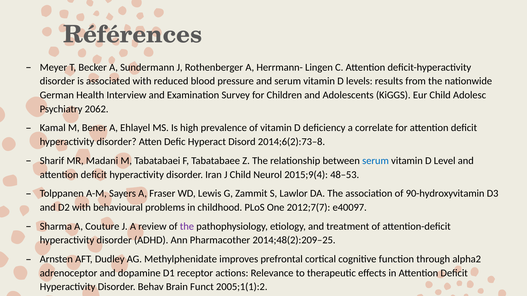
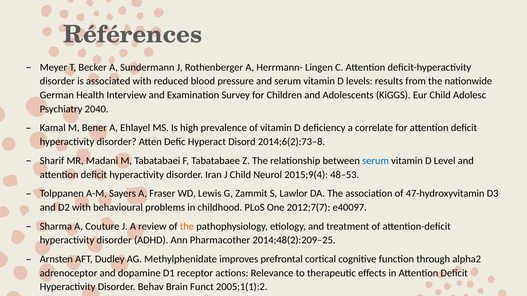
2062: 2062 -> 2040
90-hydroxyvitamin: 90-hydroxyvitamin -> 47-hydroxyvitamin
the at (187, 227) colour: purple -> orange
